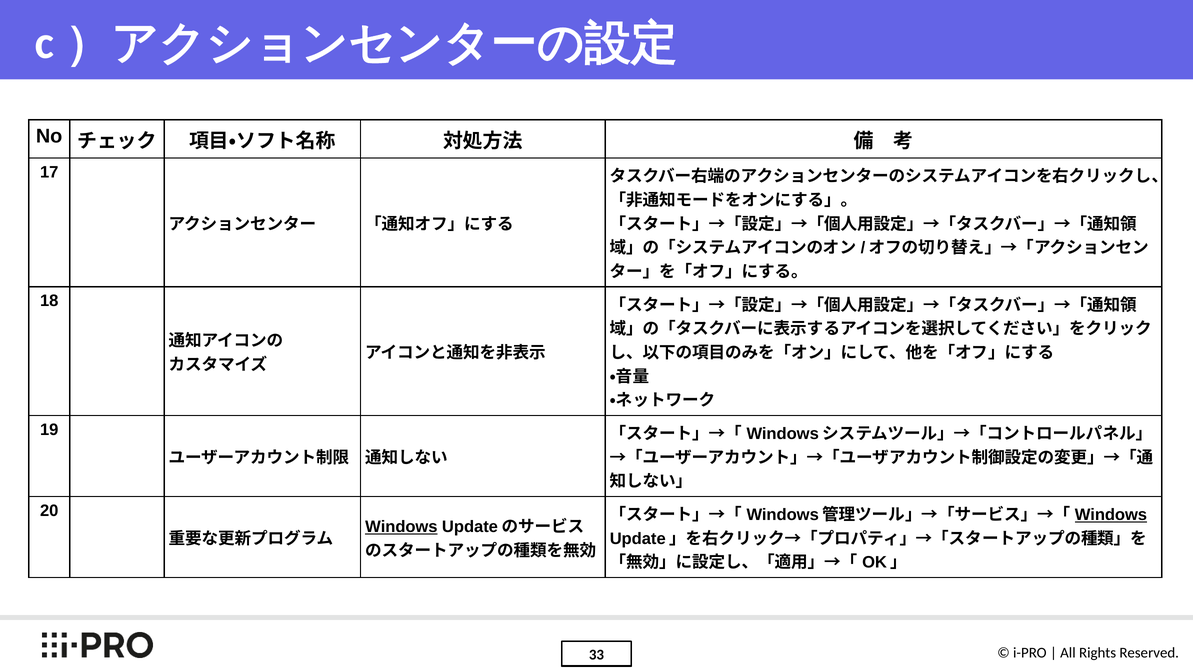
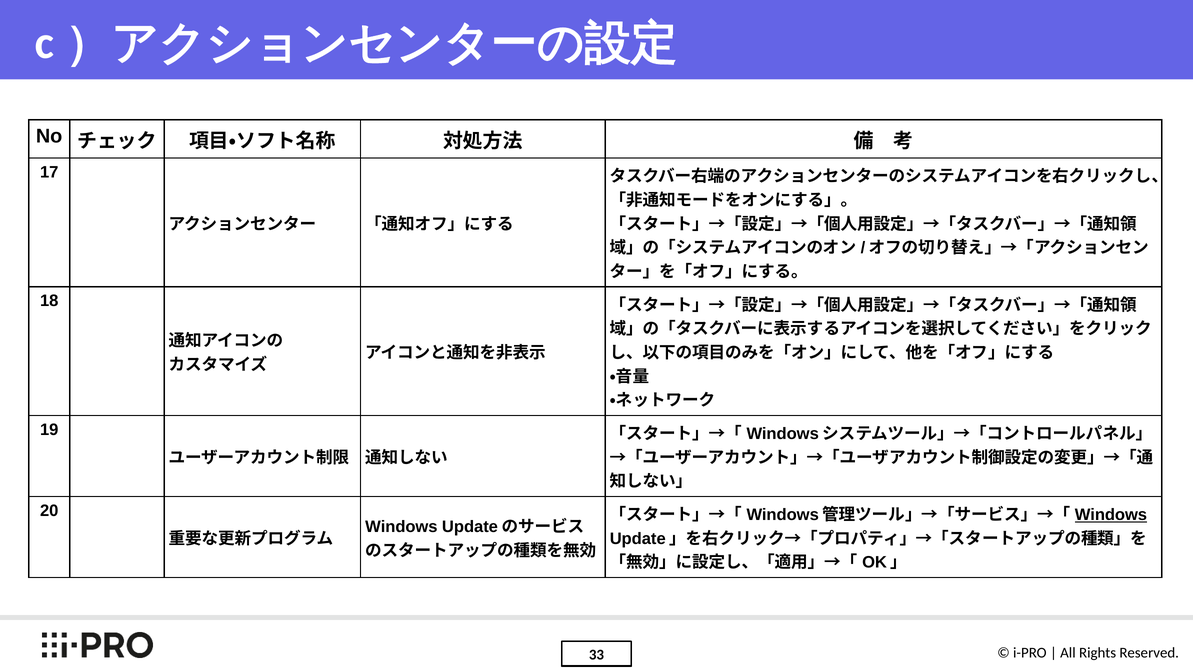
Windows at (401, 527) underline: present -> none
